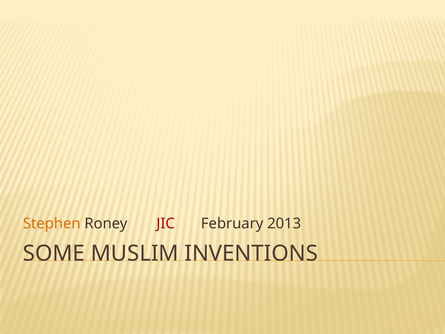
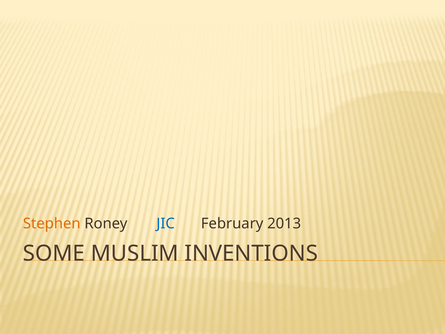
JIC colour: red -> blue
